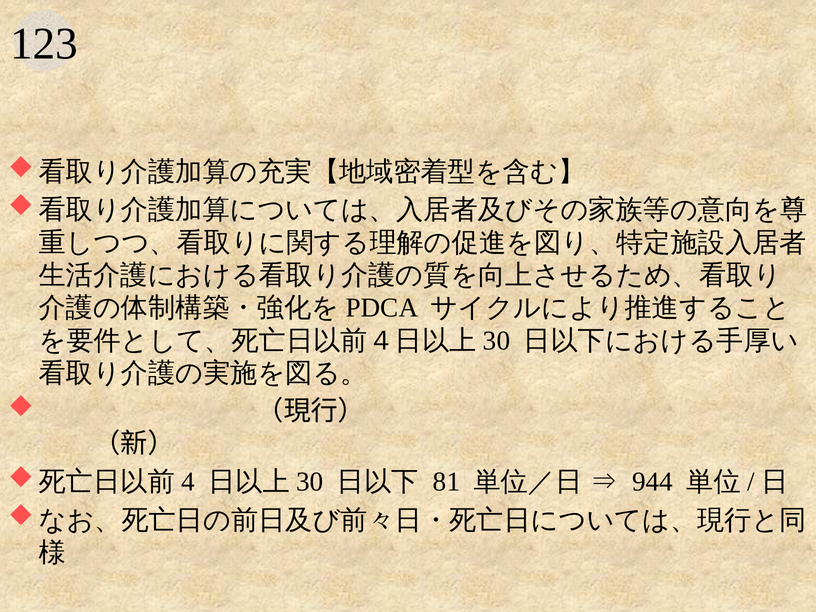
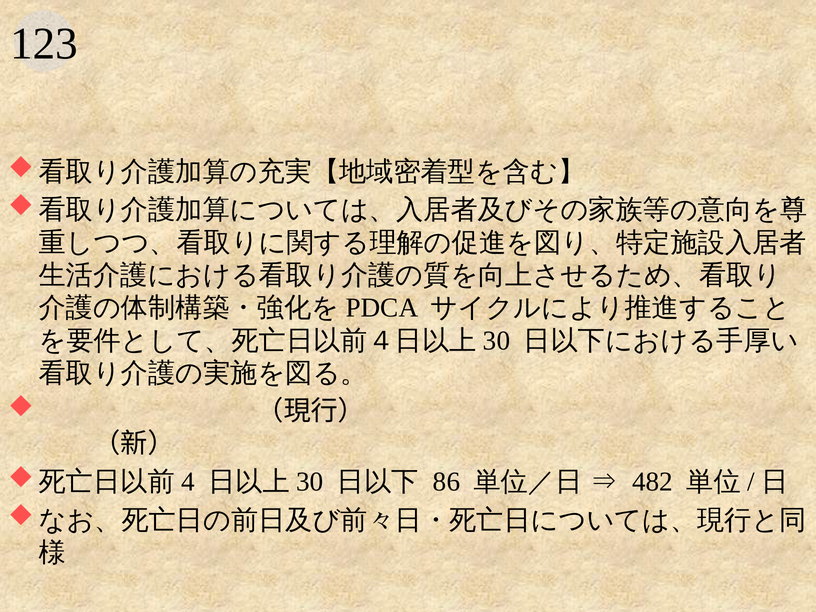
81: 81 -> 86
944: 944 -> 482
